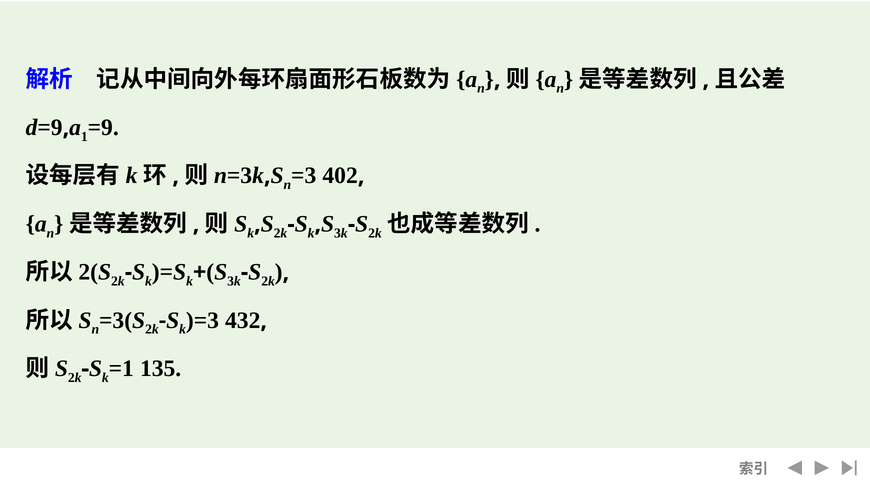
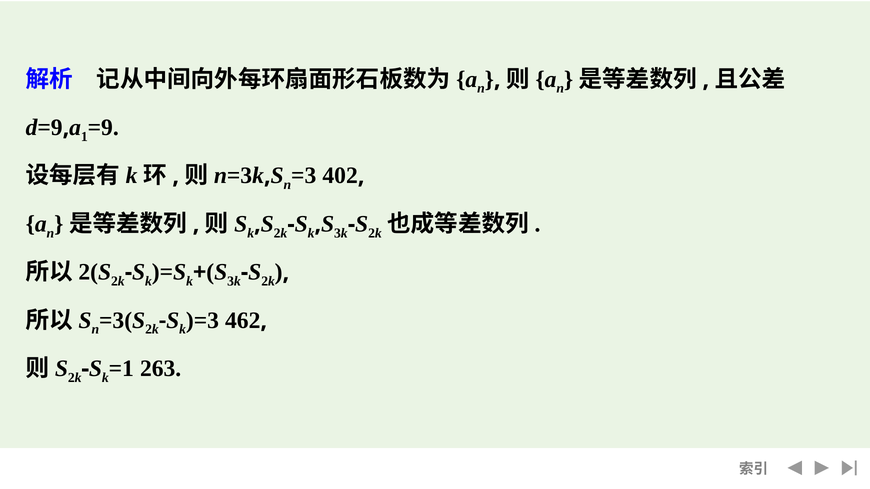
432: 432 -> 462
135: 135 -> 263
